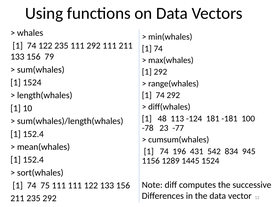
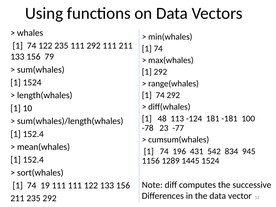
75: 75 -> 19
